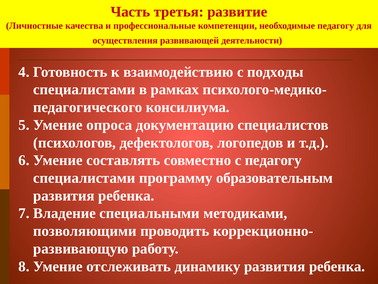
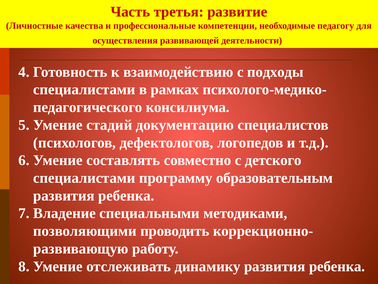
опроса: опроса -> стадий
с педагогу: педагогу -> детского
